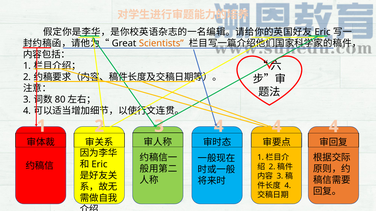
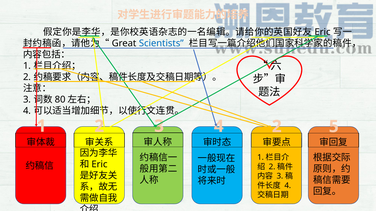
Scientists colour: orange -> blue
3 4: 4 -> 2
2 4: 4 -> 5
